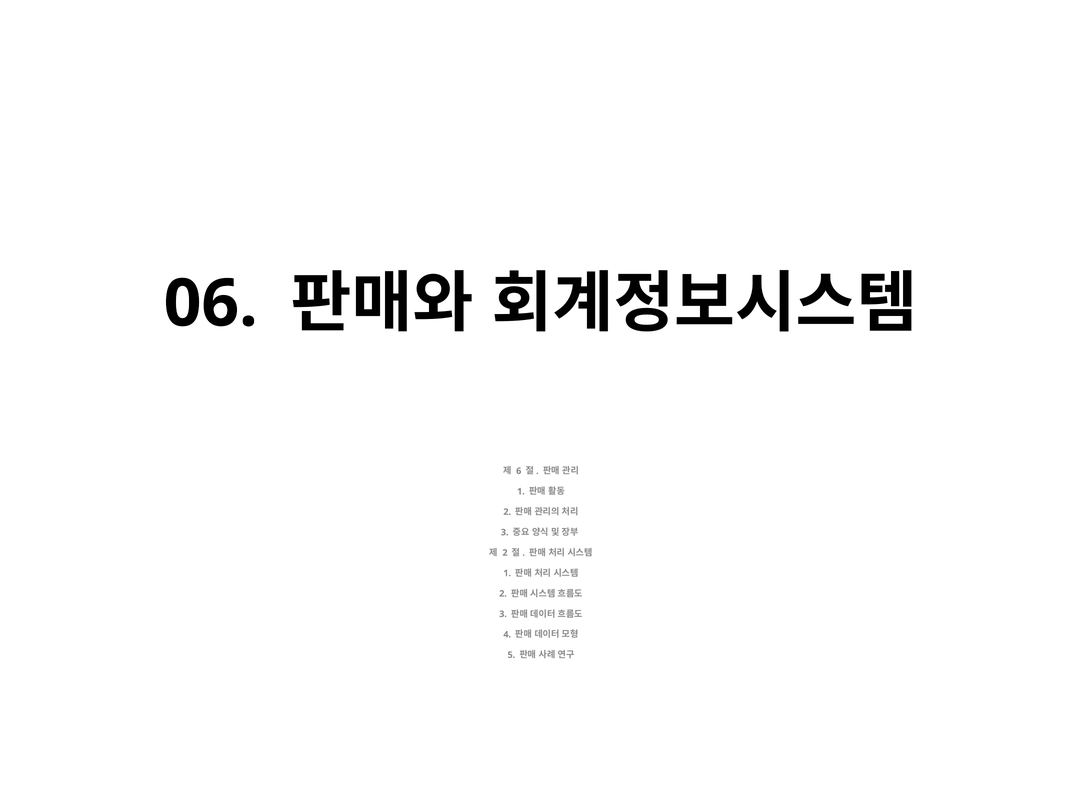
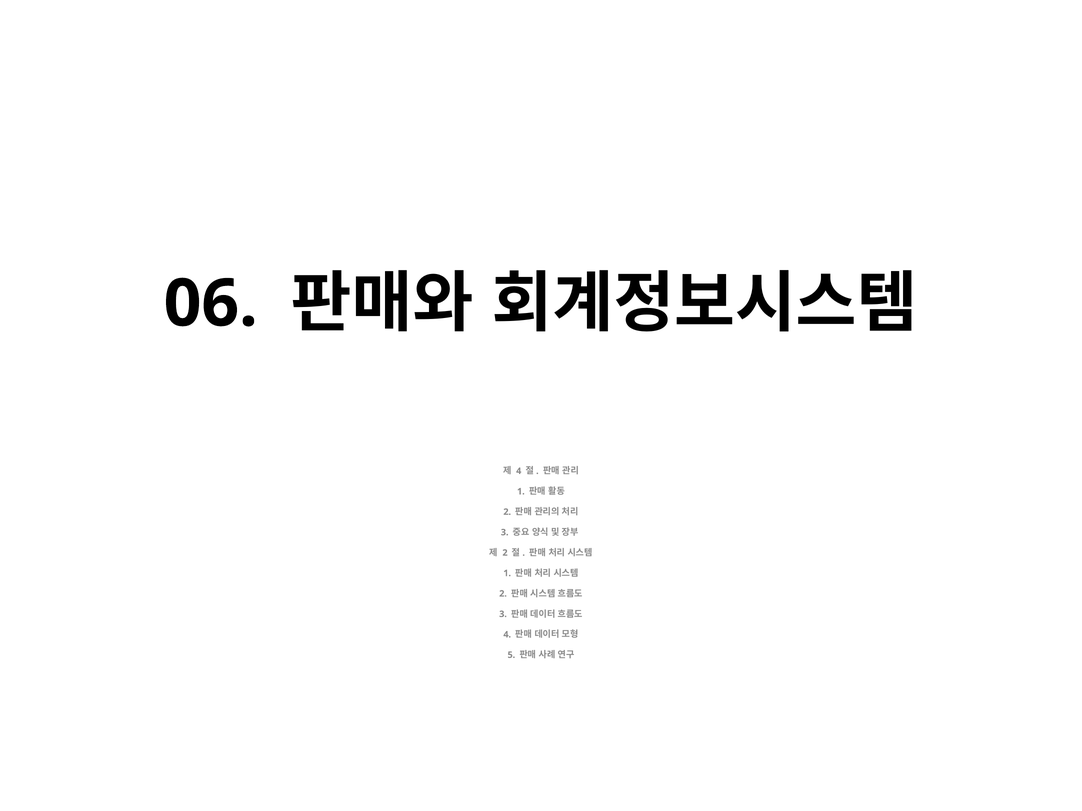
6 at (519, 471): 6 -> 4
